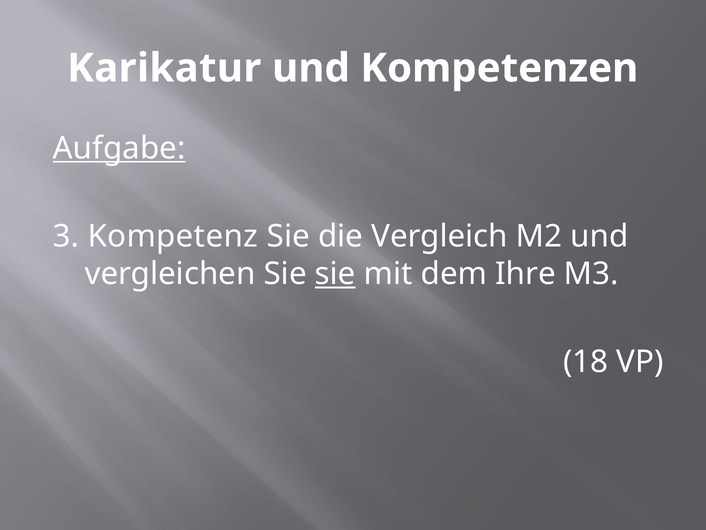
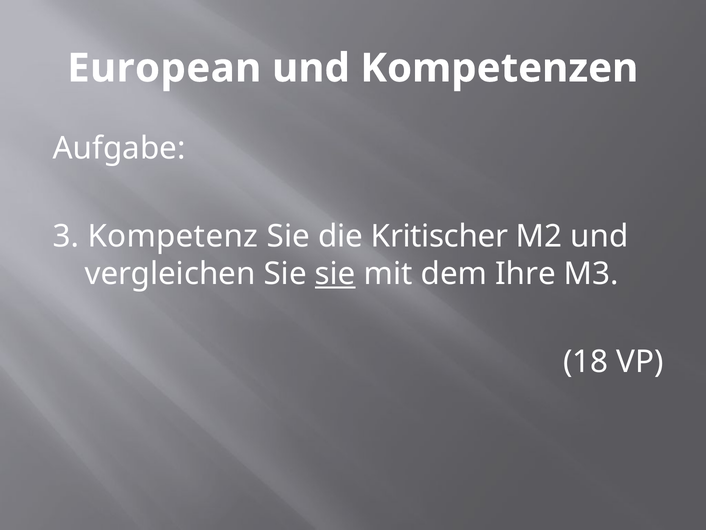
Karikatur: Karikatur -> European
Aufgabe underline: present -> none
Vergleich: Vergleich -> Kritischer
